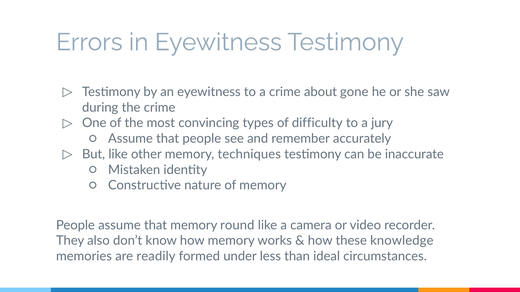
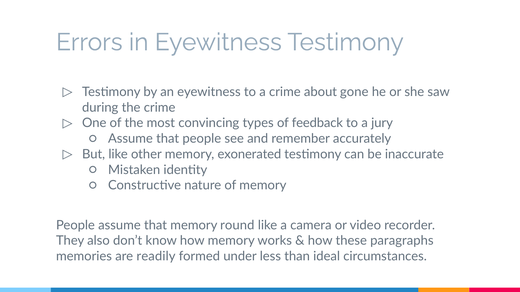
difficulty: difficulty -> feedback
techniques: techniques -> exonerated
knowledge: knowledge -> paragraphs
